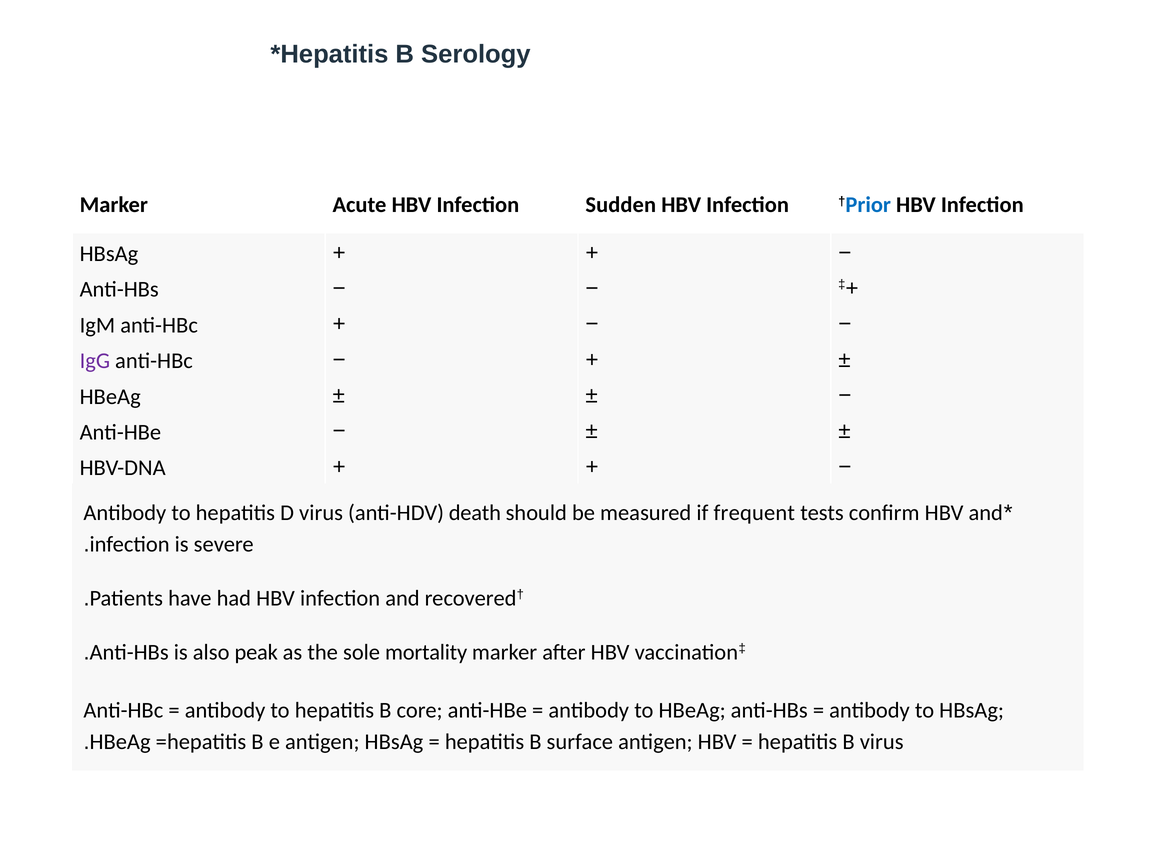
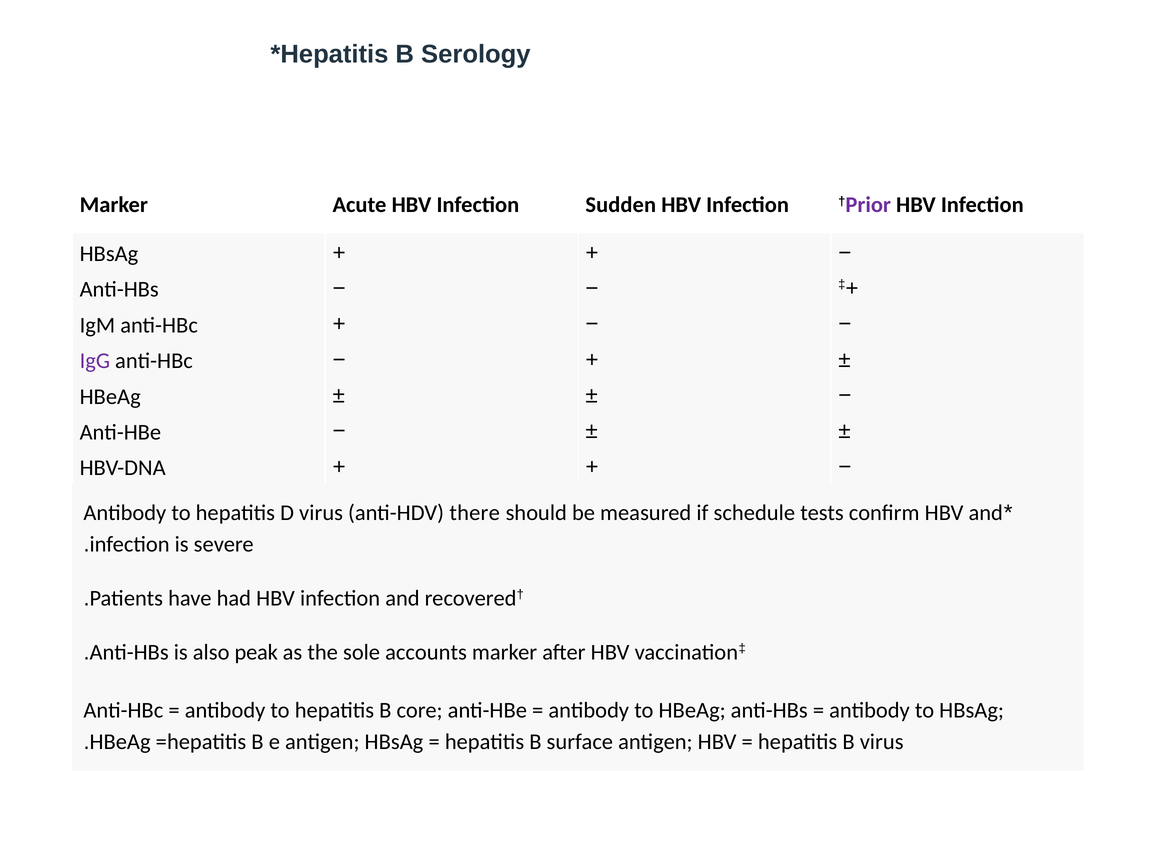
Prior colour: blue -> purple
death: death -> there
frequent: frequent -> schedule
mortality: mortality -> accounts
